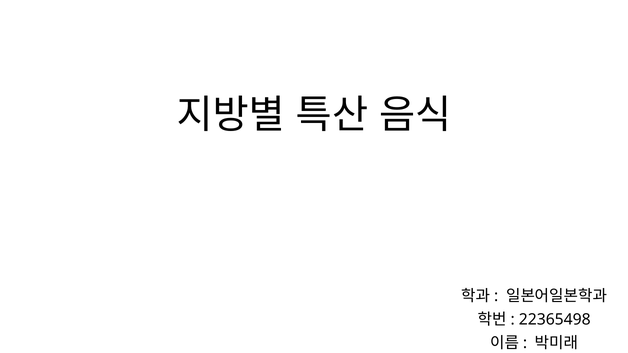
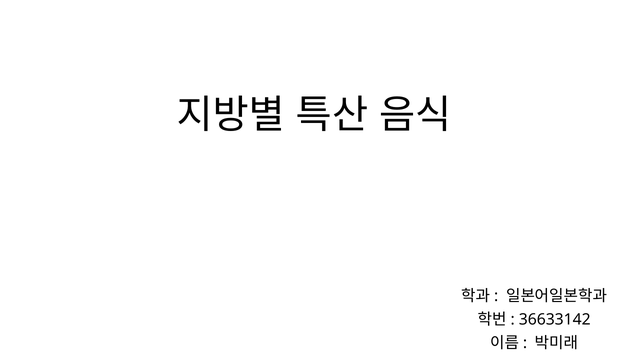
22365498: 22365498 -> 36633142
